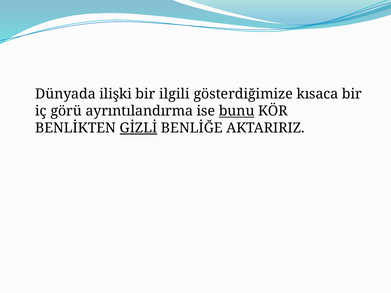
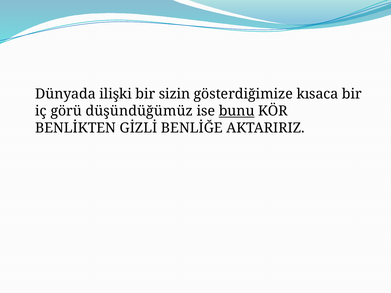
ilgili: ilgili -> sizin
ayrıntılandırma: ayrıntılandırma -> düşündüğümüz
GİZLİ underline: present -> none
